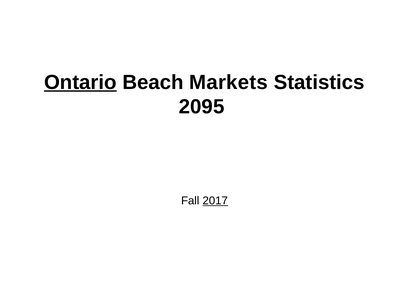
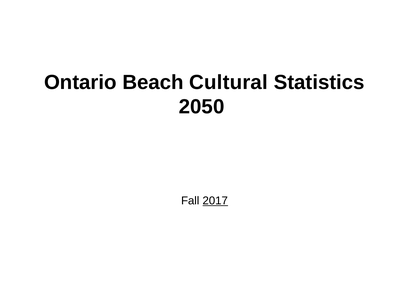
Ontario underline: present -> none
Markets: Markets -> Cultural
2095: 2095 -> 2050
